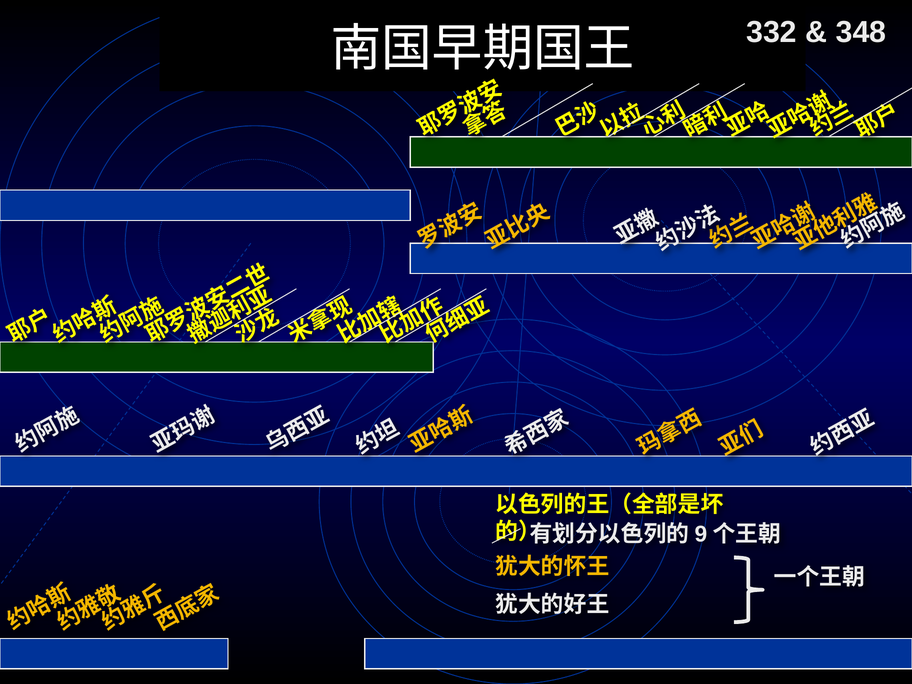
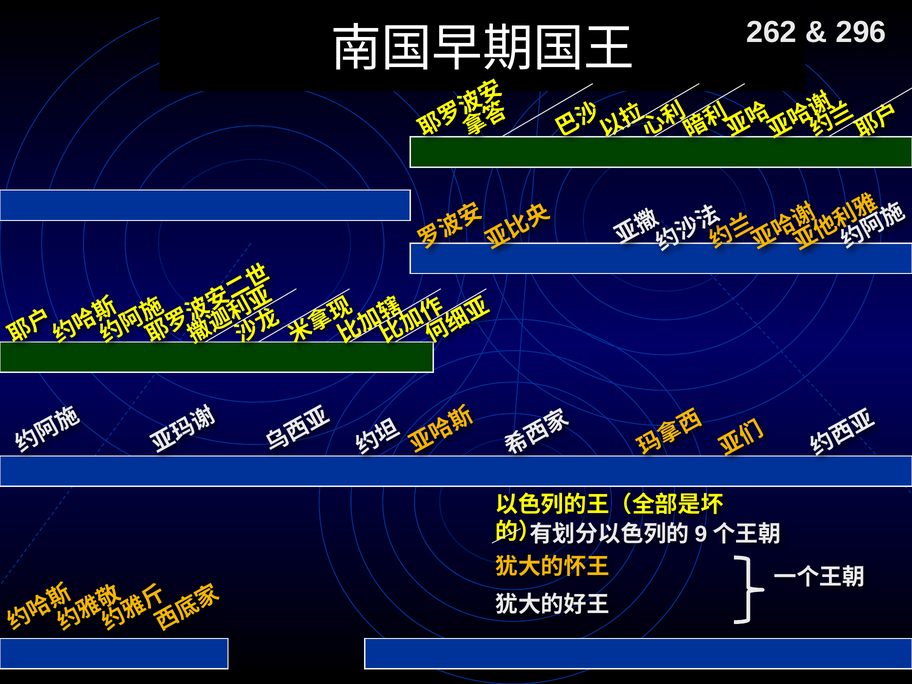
332: 332 -> 262
348: 348 -> 296
